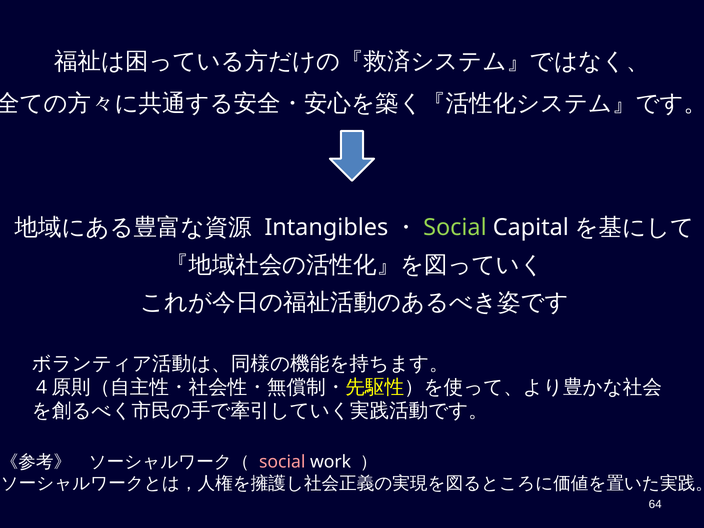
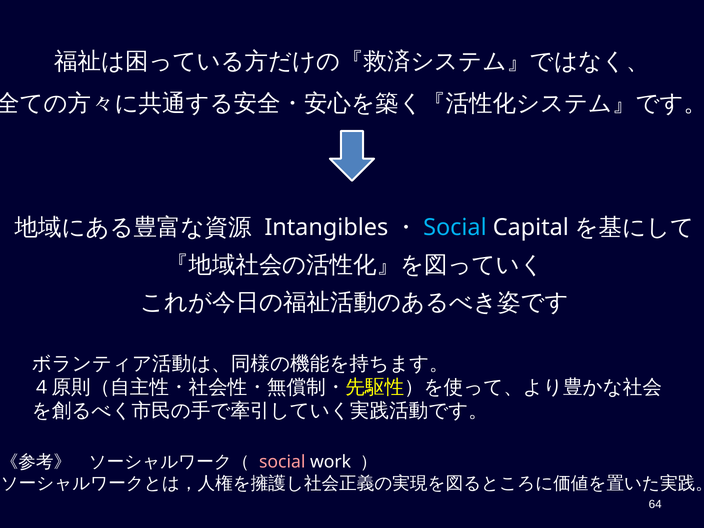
Social at (455, 228) colour: light green -> light blue
